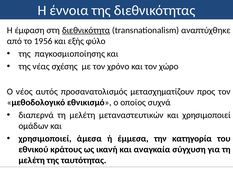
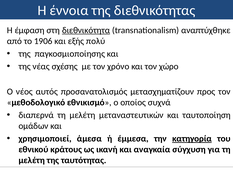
1956: 1956 -> 1906
φύλο: φύλο -> πολύ
και χρησιμοποιεί: χρησιμοποιεί -> ταυτοποίηση
κατηγορία underline: none -> present
